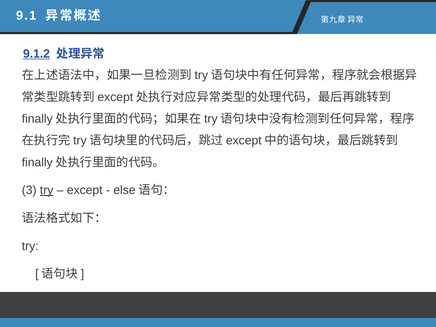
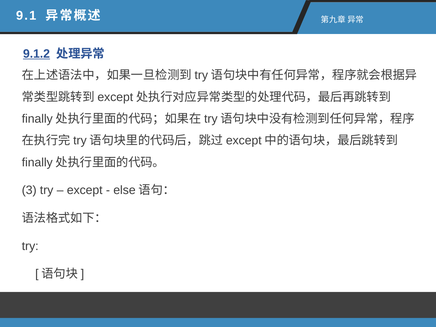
try at (47, 190) underline: present -> none
